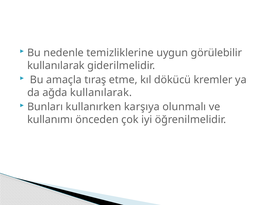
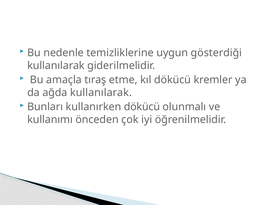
görülebilir: görülebilir -> gösterdiği
kullanırken karşıya: karşıya -> dökücü
